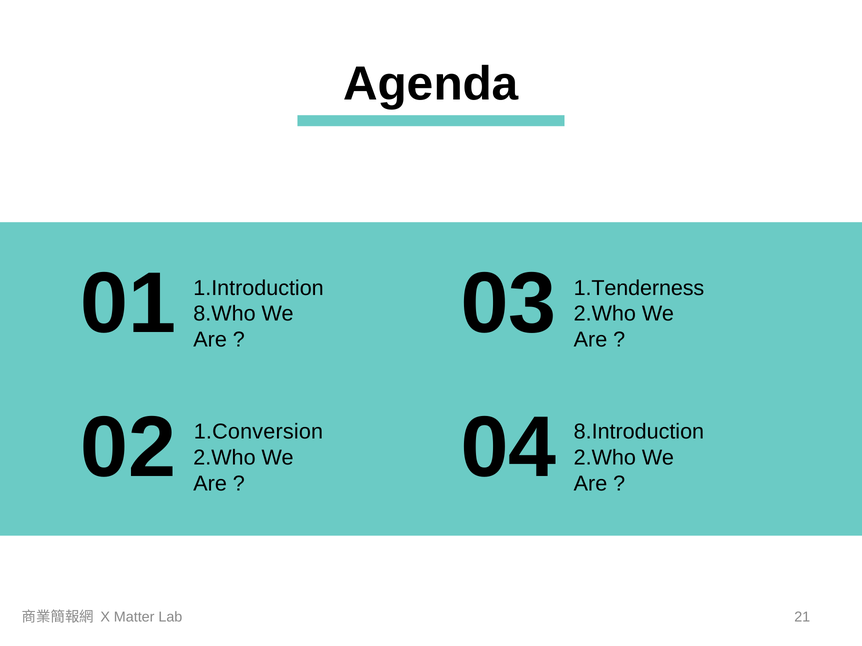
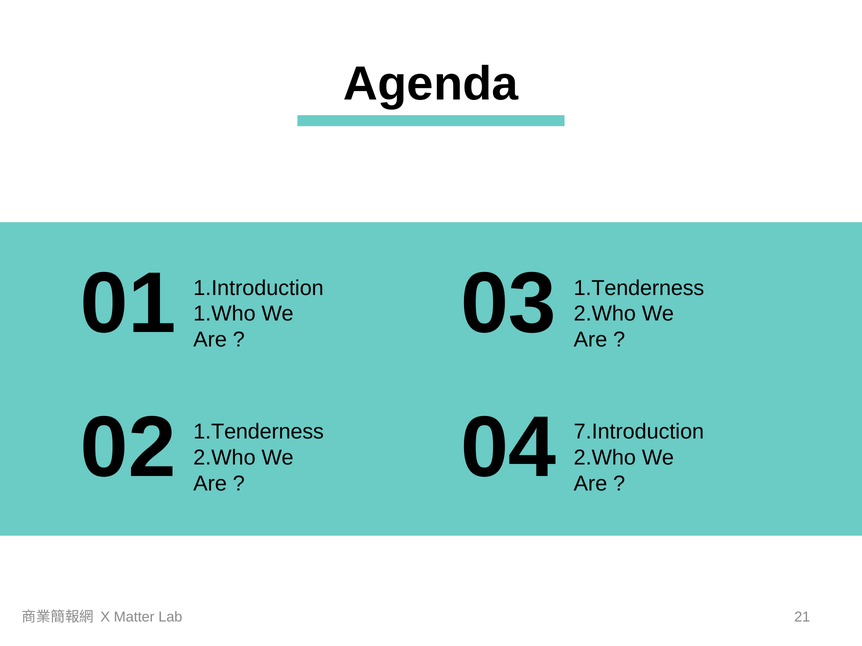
8.Who: 8.Who -> 1.Who
02 1.Conversion: 1.Conversion -> 1.Tenderness
8.Introduction: 8.Introduction -> 7.Introduction
